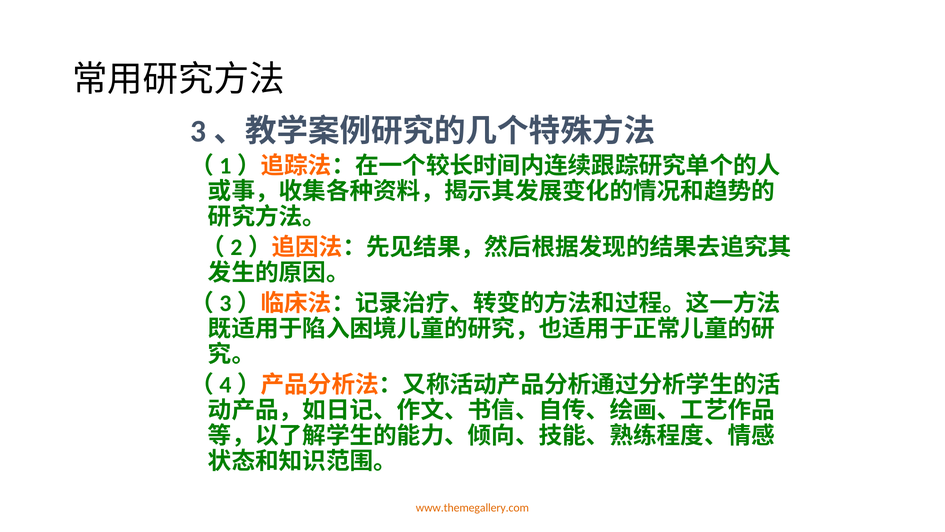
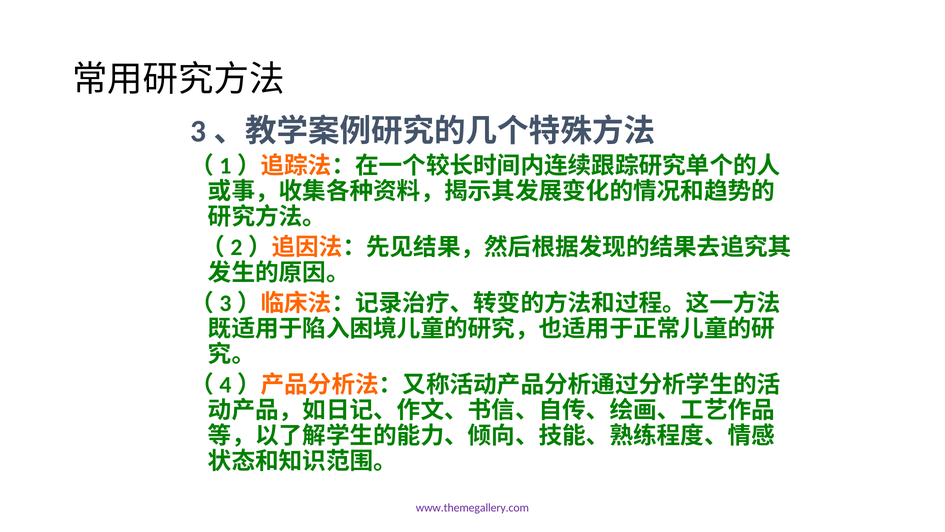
www.themegallery.com colour: orange -> purple
